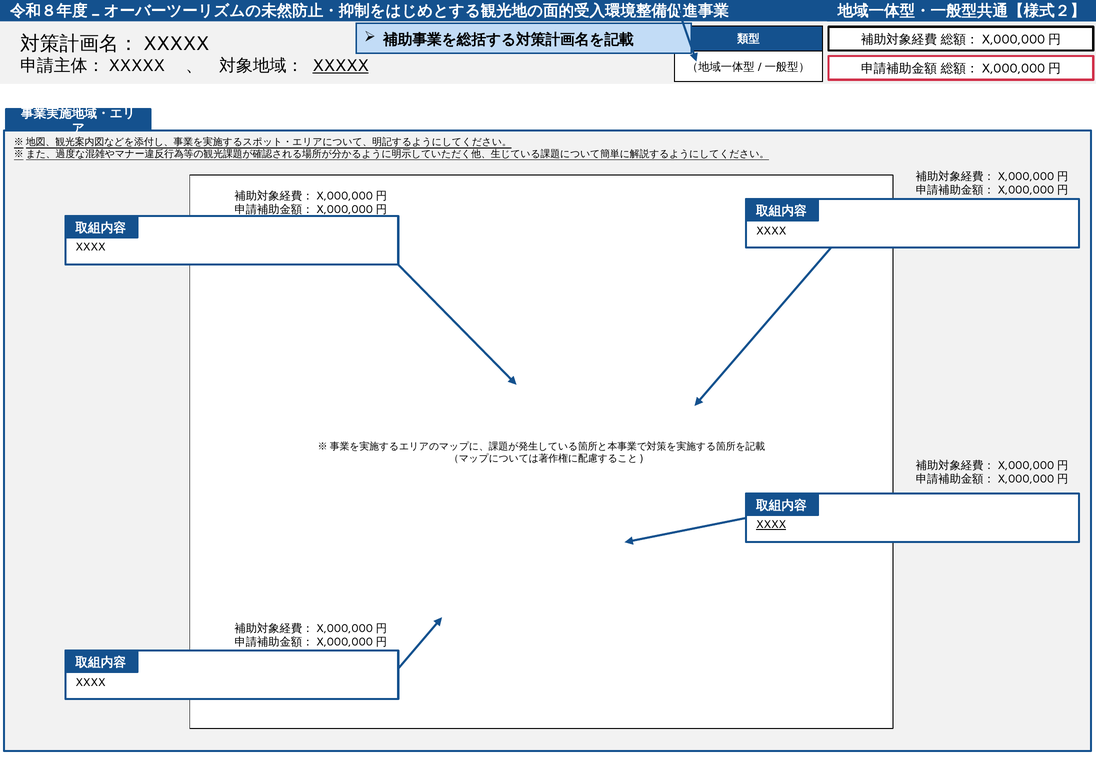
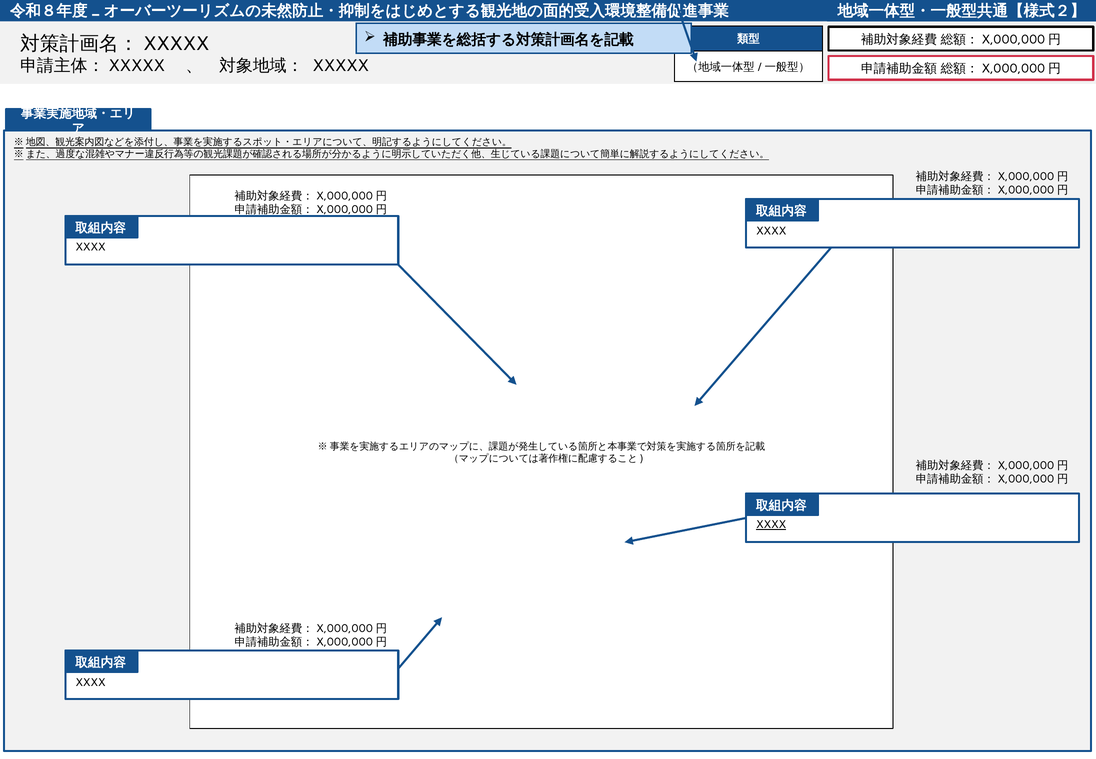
XXXXX underline: present -> none
